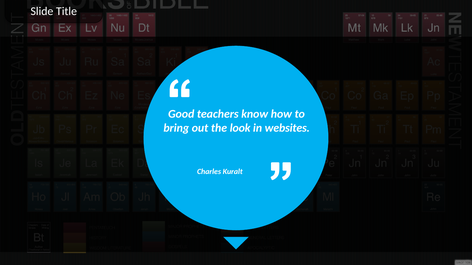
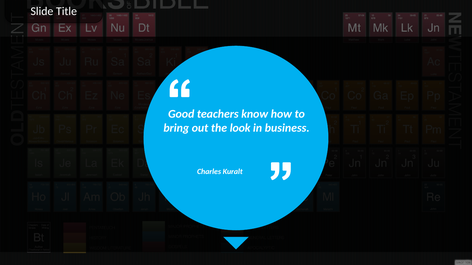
websites: websites -> business
